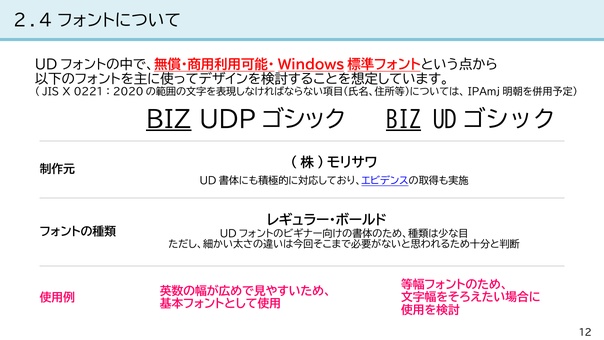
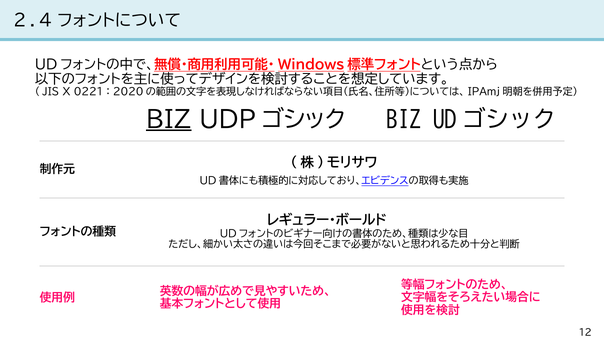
BIZ at (404, 120) underline: present -> none
